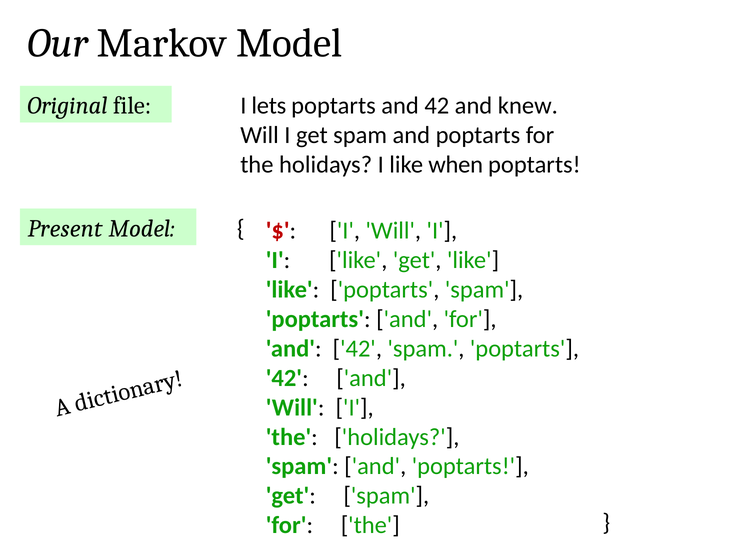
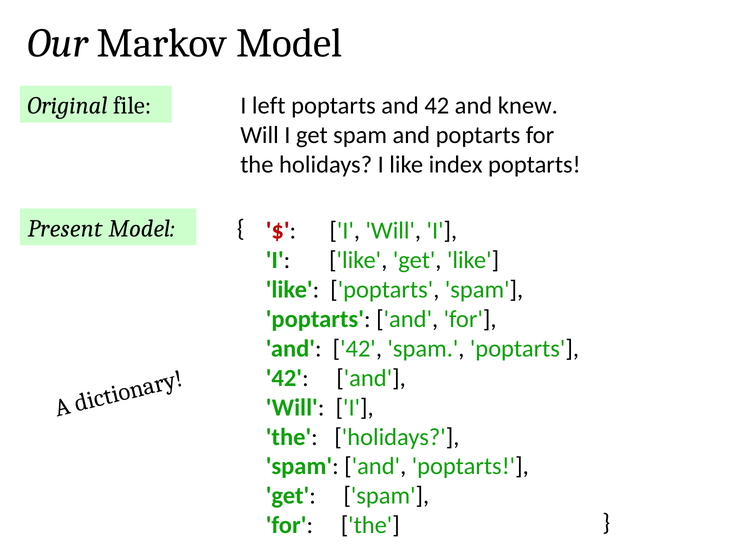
lets: lets -> left
when: when -> index
